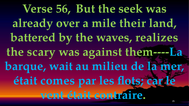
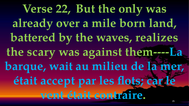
56: 56 -> 22
seek: seek -> only
their: their -> born
comes: comes -> accept
